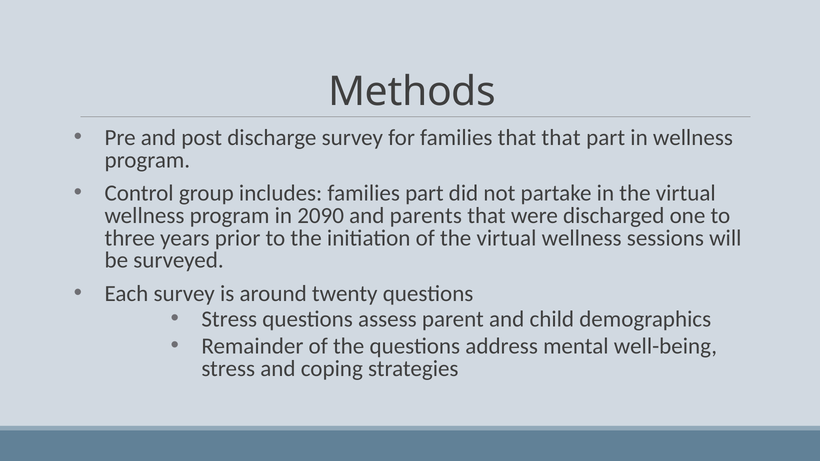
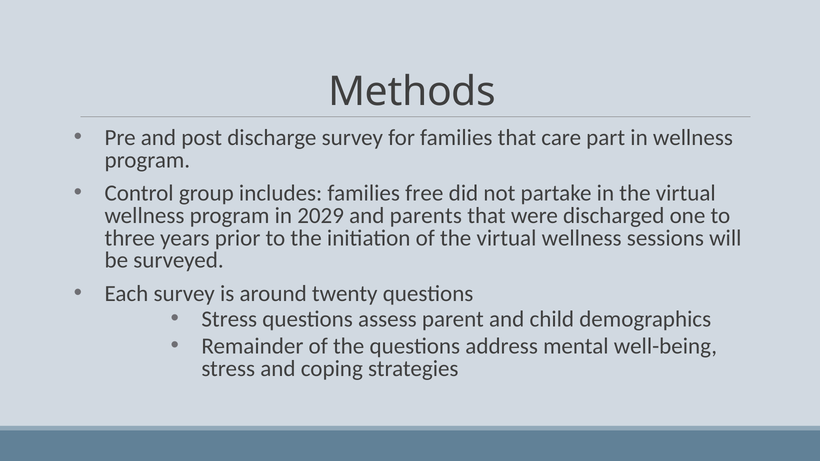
that that: that -> care
families part: part -> free
2090: 2090 -> 2029
